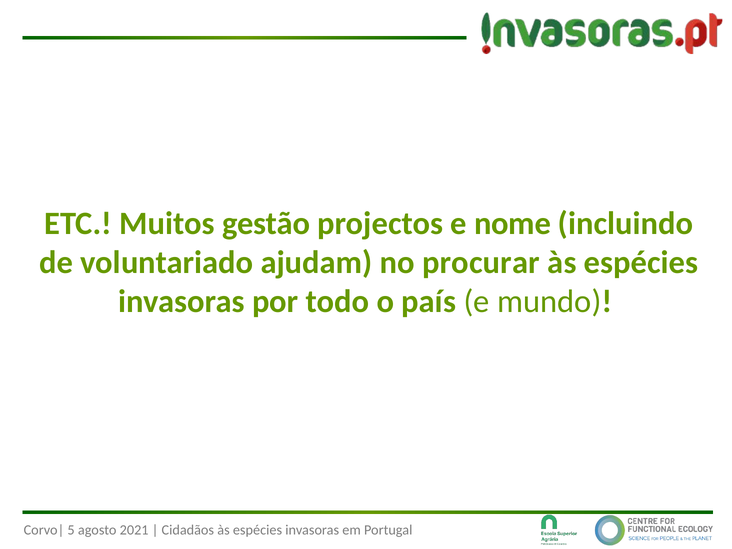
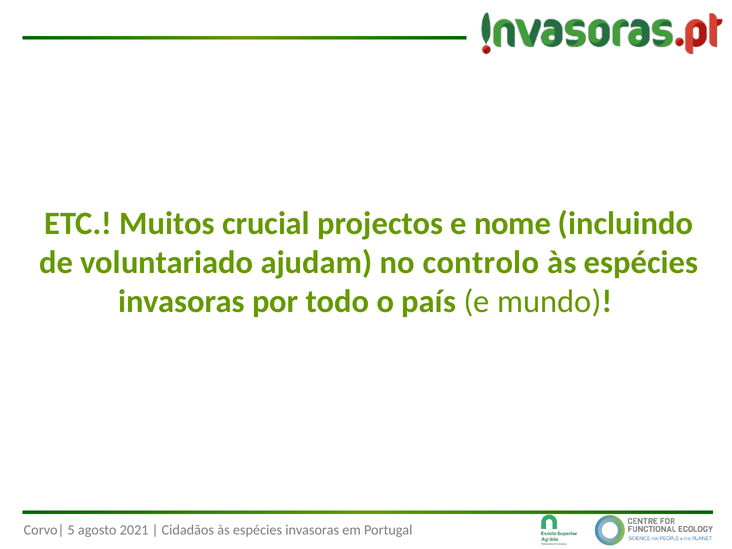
gestão: gestão -> crucial
procurar: procurar -> controlo
